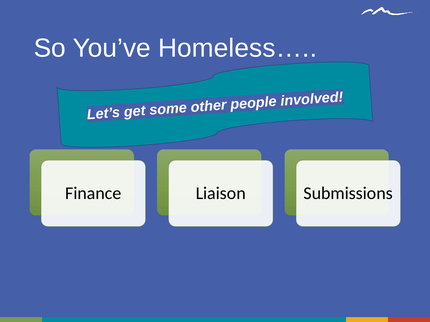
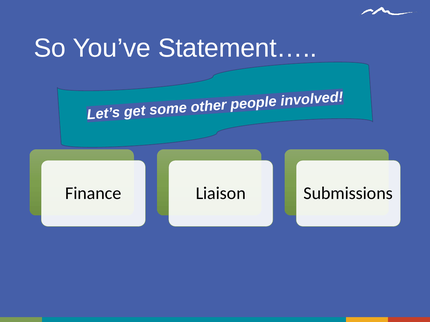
Homeless…: Homeless… -> Statement…
